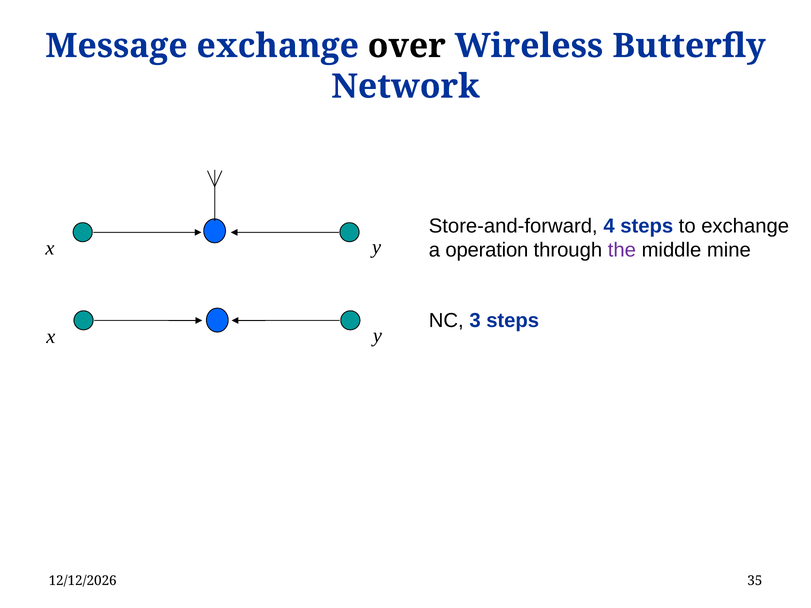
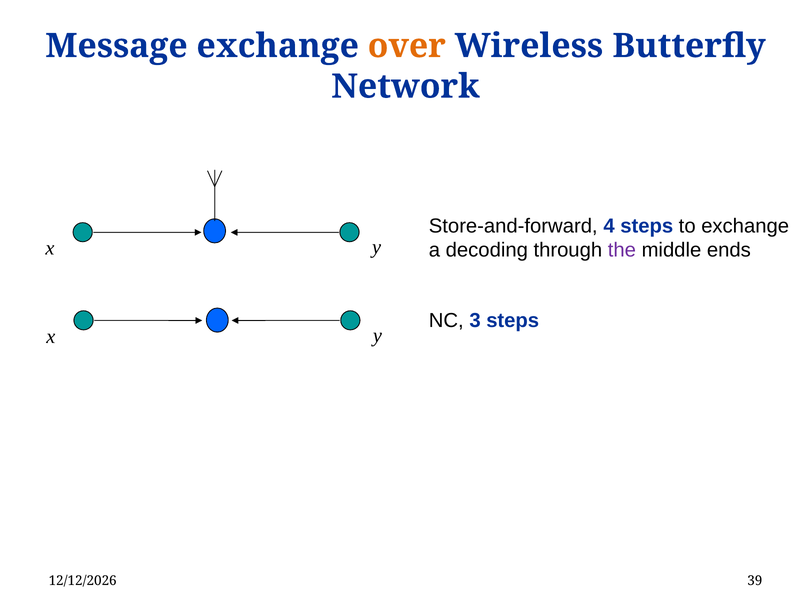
over colour: black -> orange
operation: operation -> decoding
mine: mine -> ends
35: 35 -> 39
